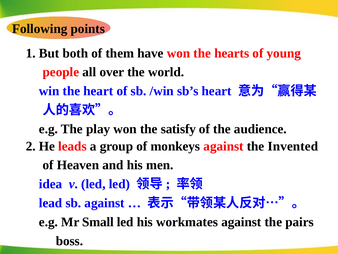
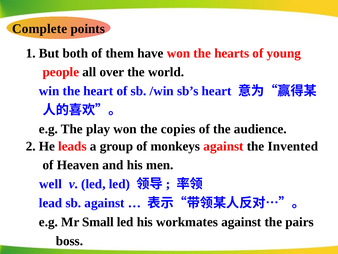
Following: Following -> Complete
satisfy: satisfy -> copies
idea: idea -> well
